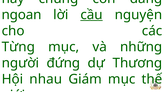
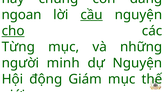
cho underline: none -> present
đứng: đứng -> minh
dự Thương: Thương -> Nguyện
nhau: nhau -> động
